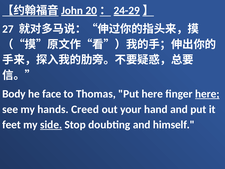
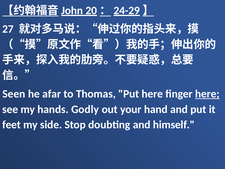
Body: Body -> Seen
face: face -> afar
Creed: Creed -> Godly
side underline: present -> none
